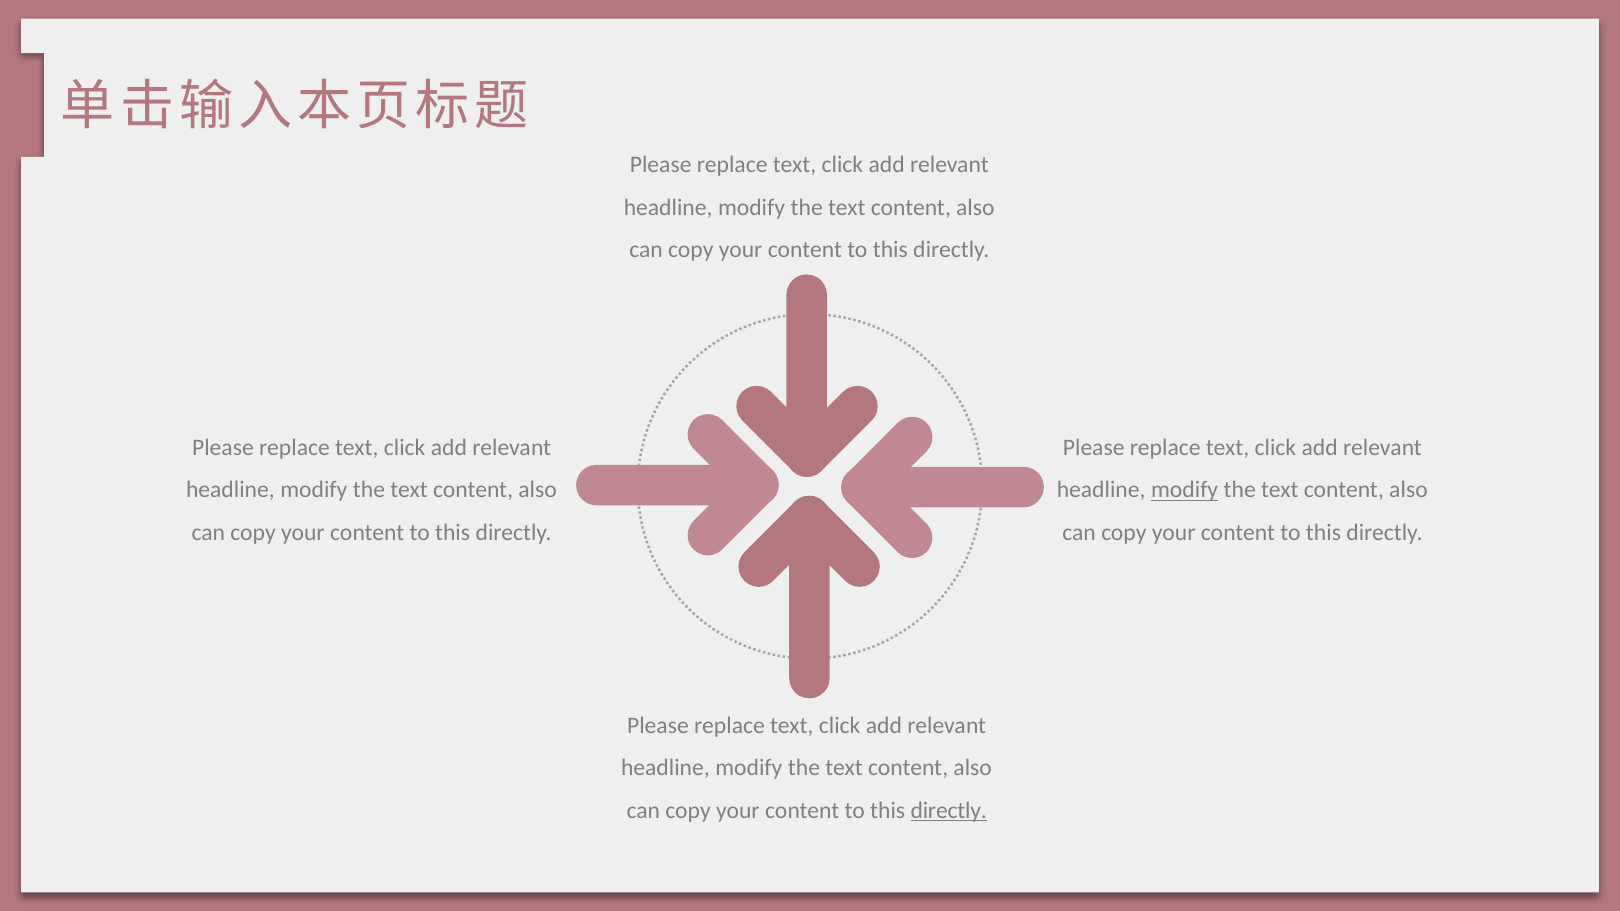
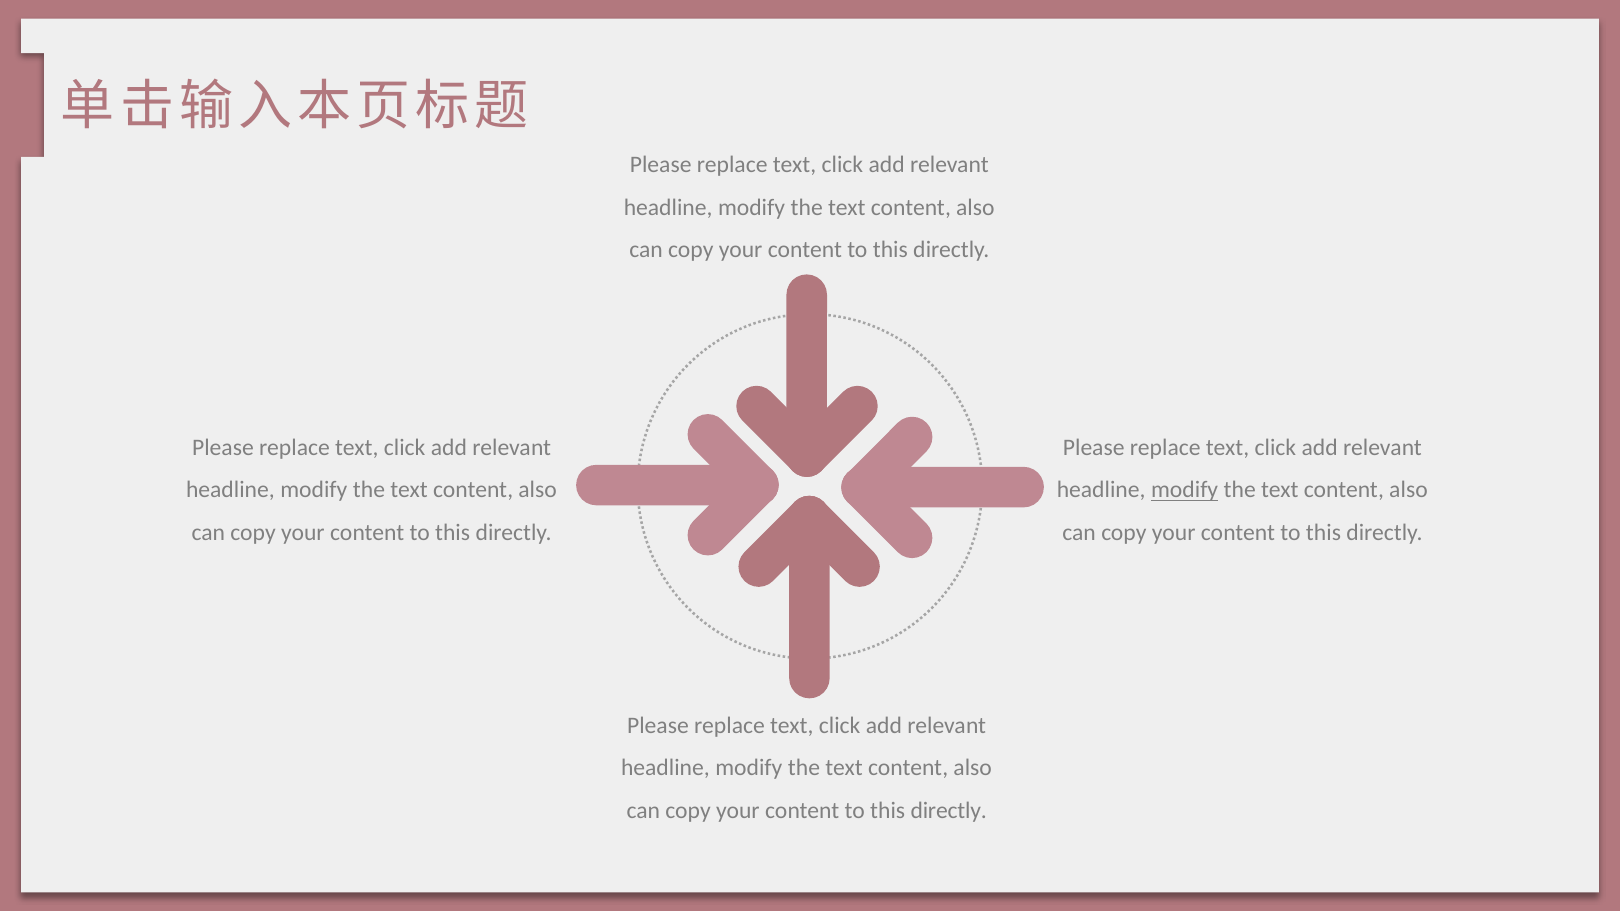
directly at (949, 811) underline: present -> none
